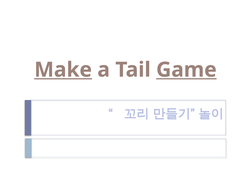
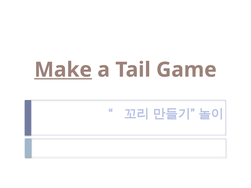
Game underline: present -> none
